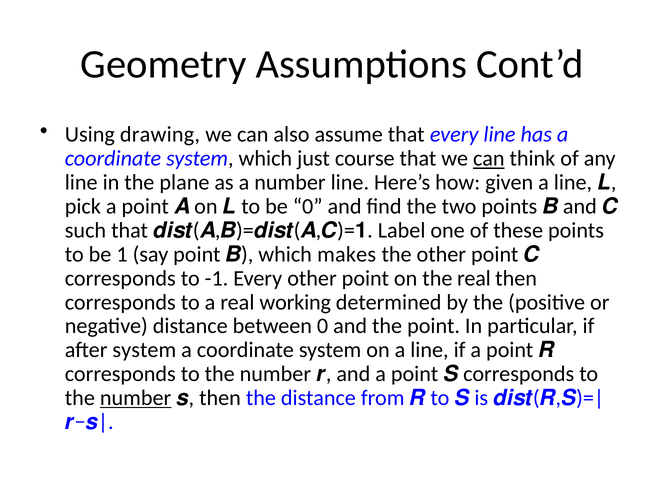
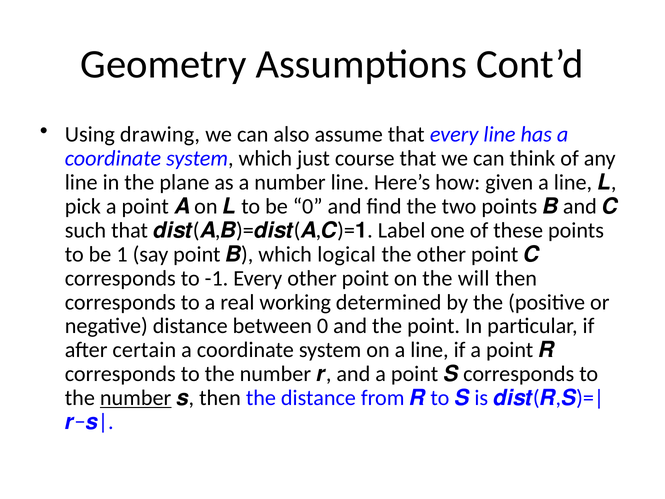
can at (489, 158) underline: present -> none
makes: makes -> logical
the real: real -> will
after system: system -> certain
